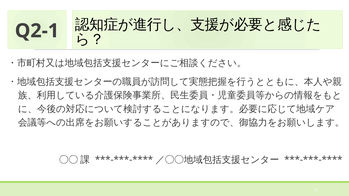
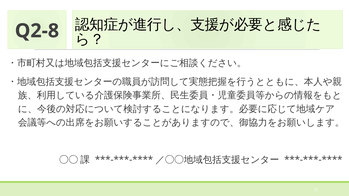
Q2-1: Q2-1 -> Q2-8
